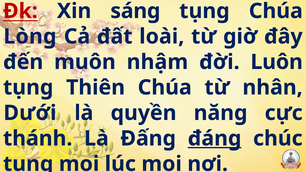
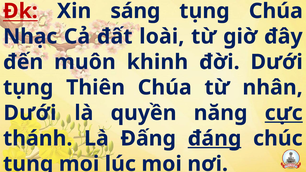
Lòng: Lòng -> Nhạc
nhậm: nhậm -> khinh
đời Luôn: Luôn -> Dưới
cực underline: none -> present
